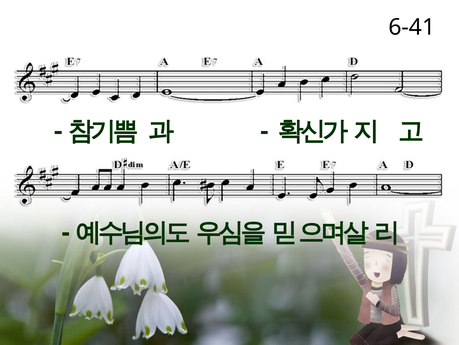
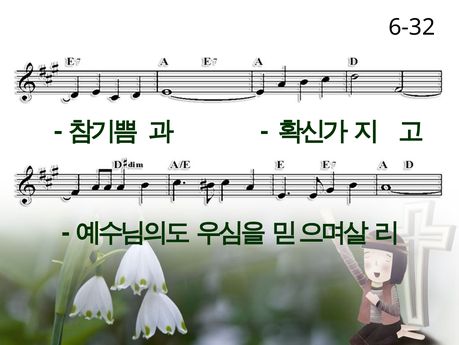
6-41: 6-41 -> 6-32
